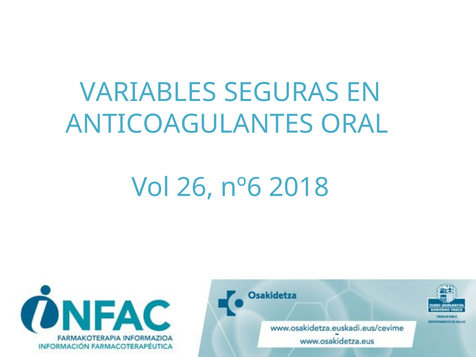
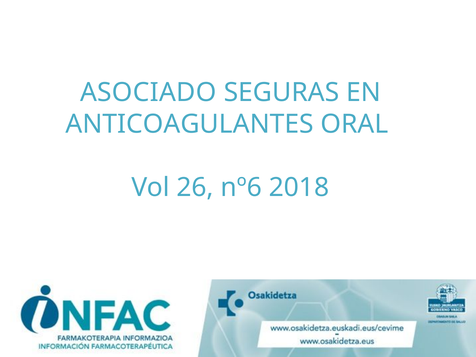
VARIABLES: VARIABLES -> ASOCIADO
